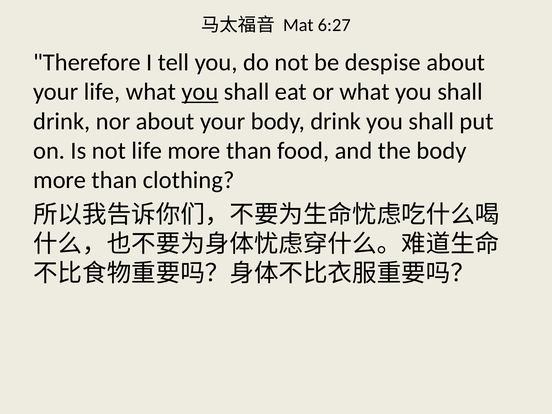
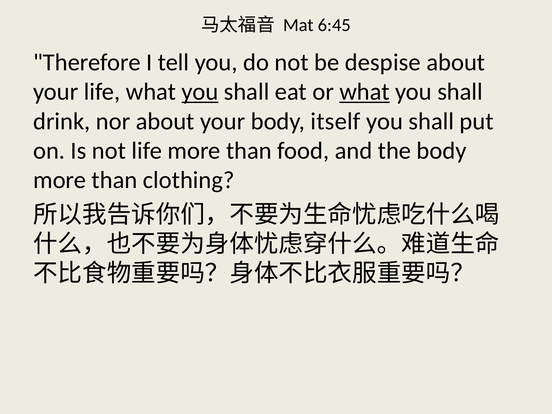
6:27: 6:27 -> 6:45
what at (365, 92) underline: none -> present
body drink: drink -> itself
